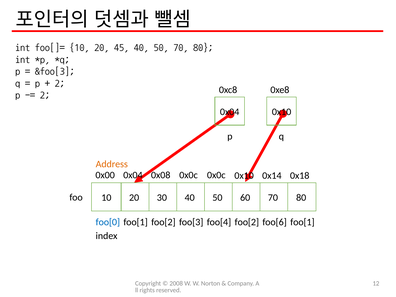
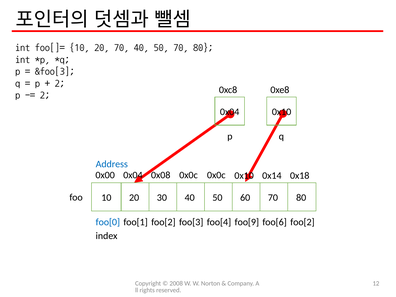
20 45: 45 -> 70
Address colour: orange -> blue
foo[4 foo[2: foo[2 -> foo[9
foo[6 foo[1: foo[1 -> foo[2
